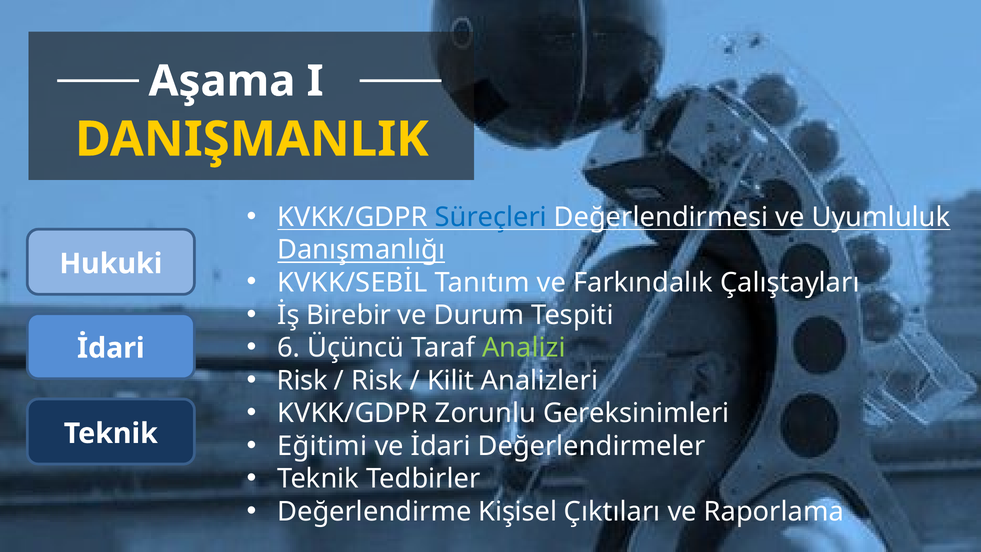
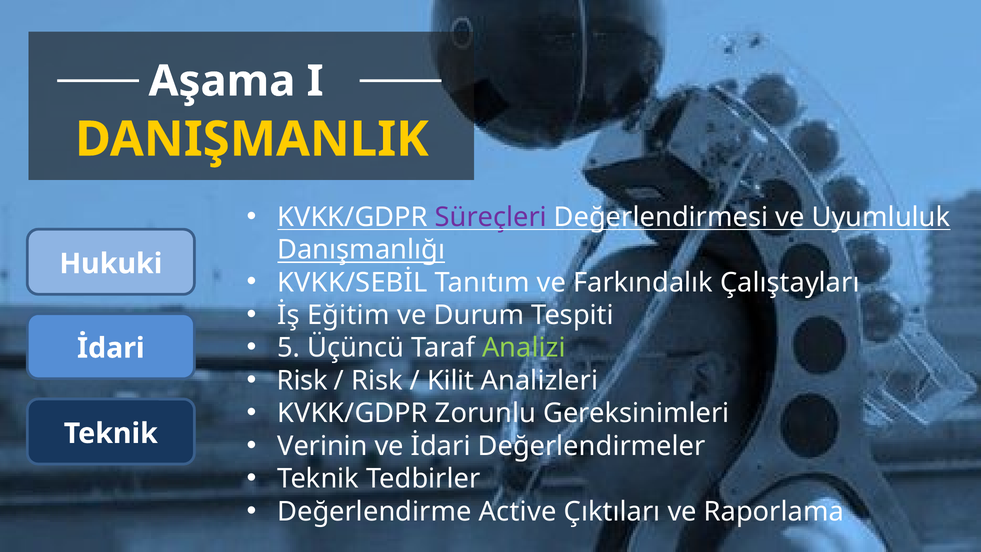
Süreçleri colour: blue -> purple
Birebir: Birebir -> Eğitim
6: 6 -> 5
Eğitimi: Eğitimi -> Verinin
Kişisel: Kişisel -> Active
